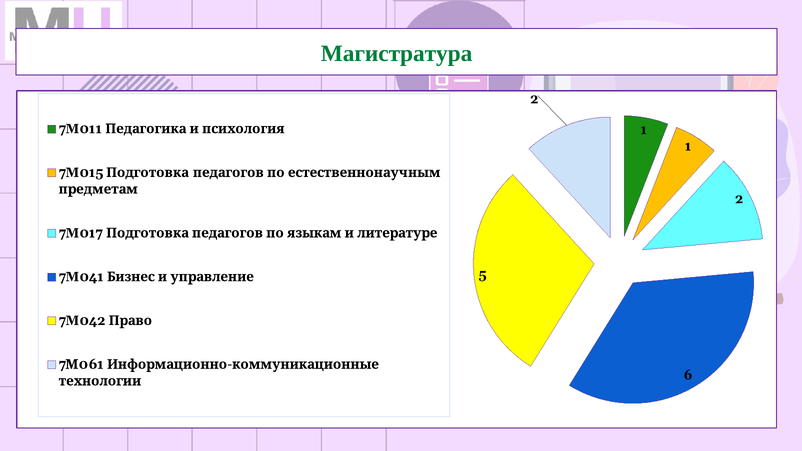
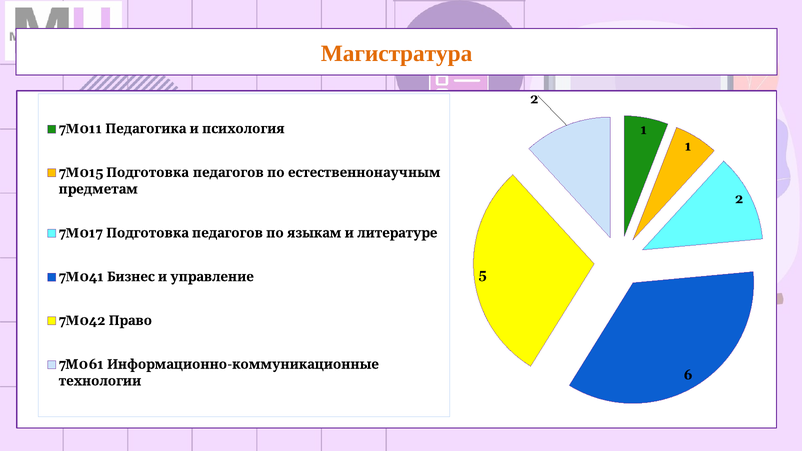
Магистратура colour: green -> orange
